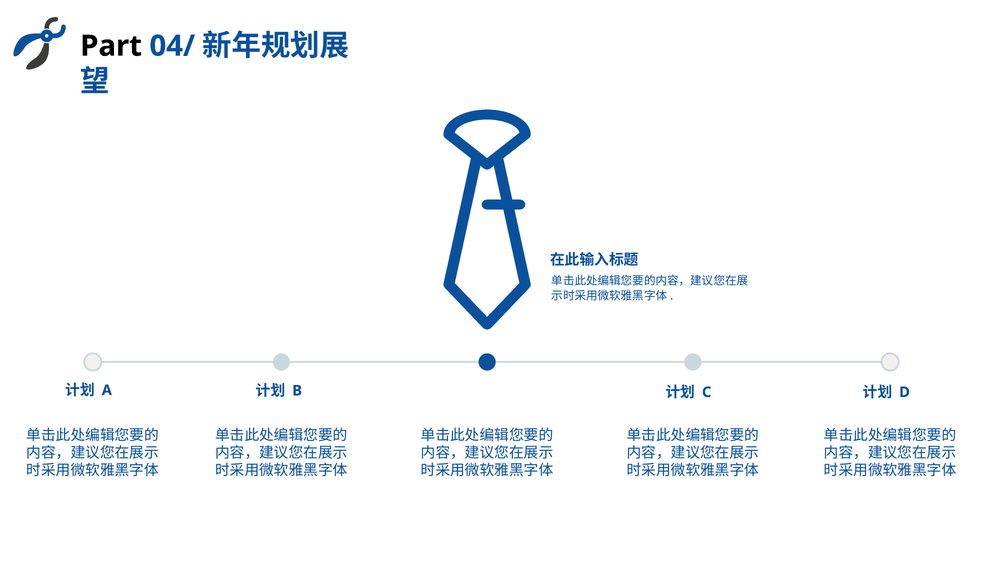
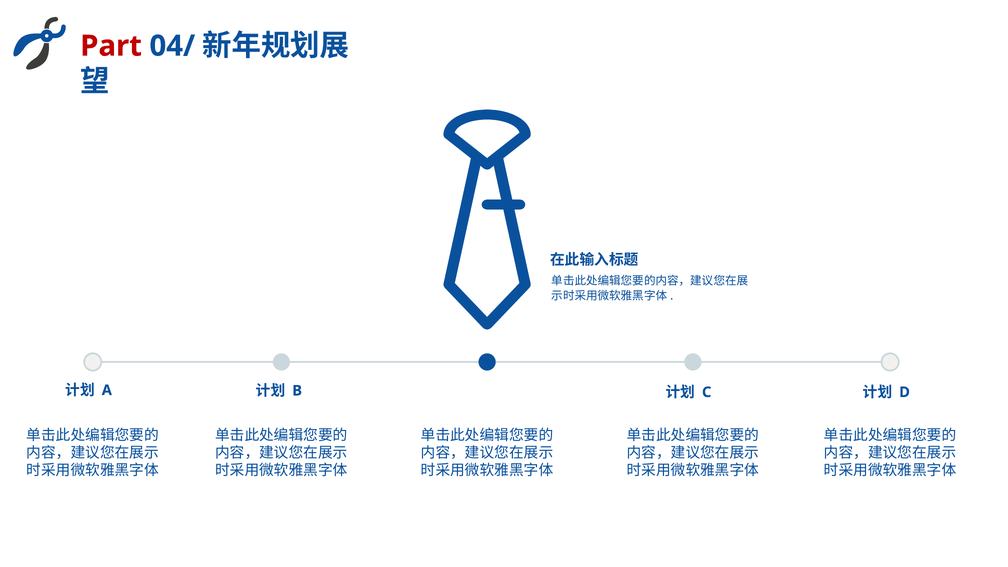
Part colour: black -> red
